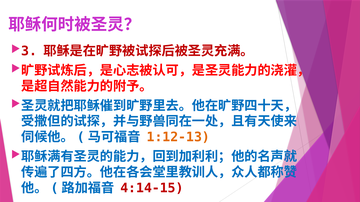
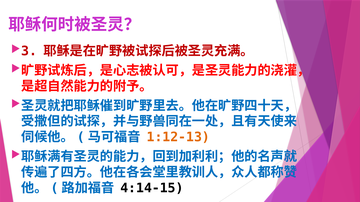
4:14-15 colour: red -> black
